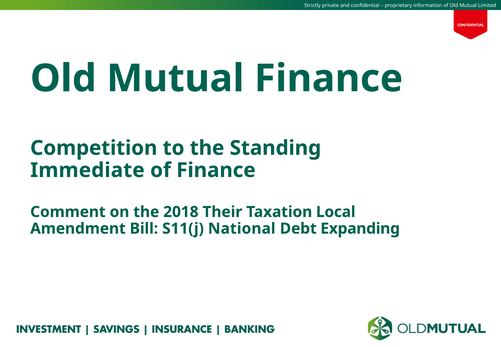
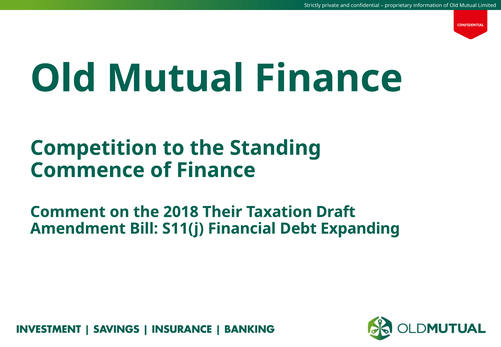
Immediate: Immediate -> Commence
Local: Local -> Draft
National: National -> Financial
